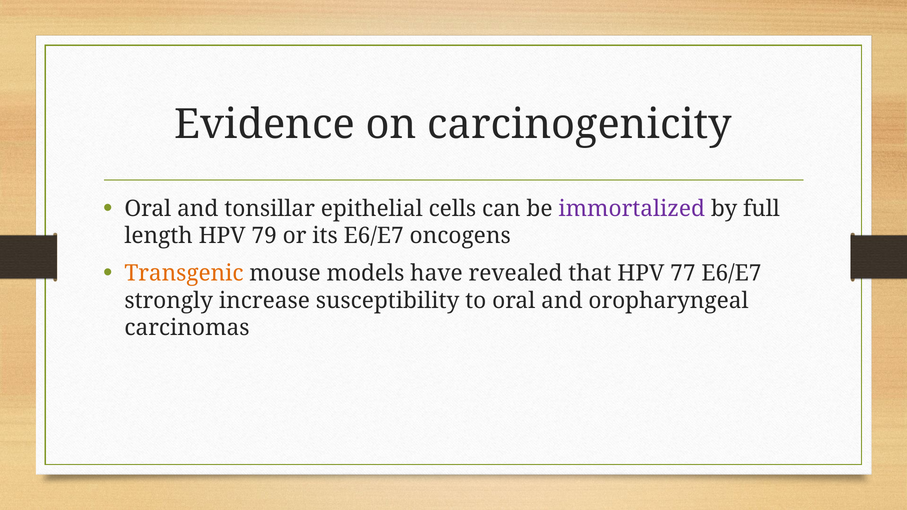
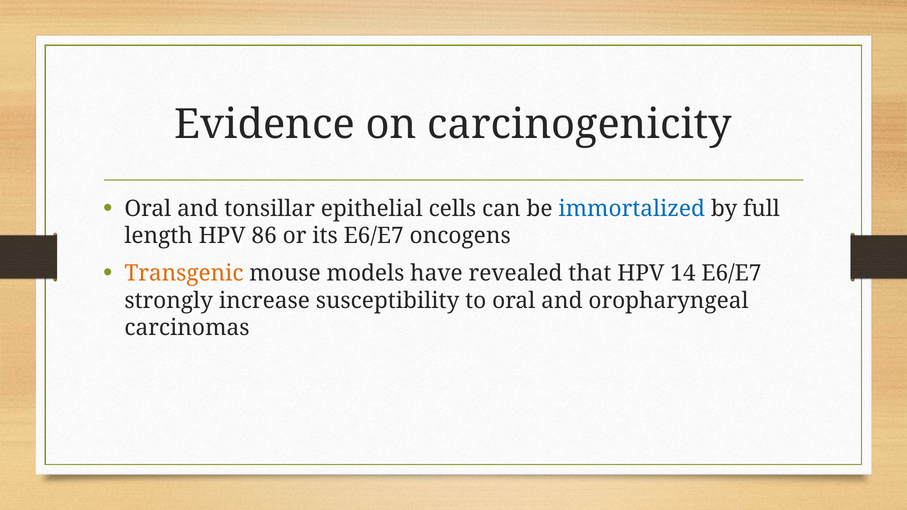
immortalized colour: purple -> blue
79: 79 -> 86
77: 77 -> 14
